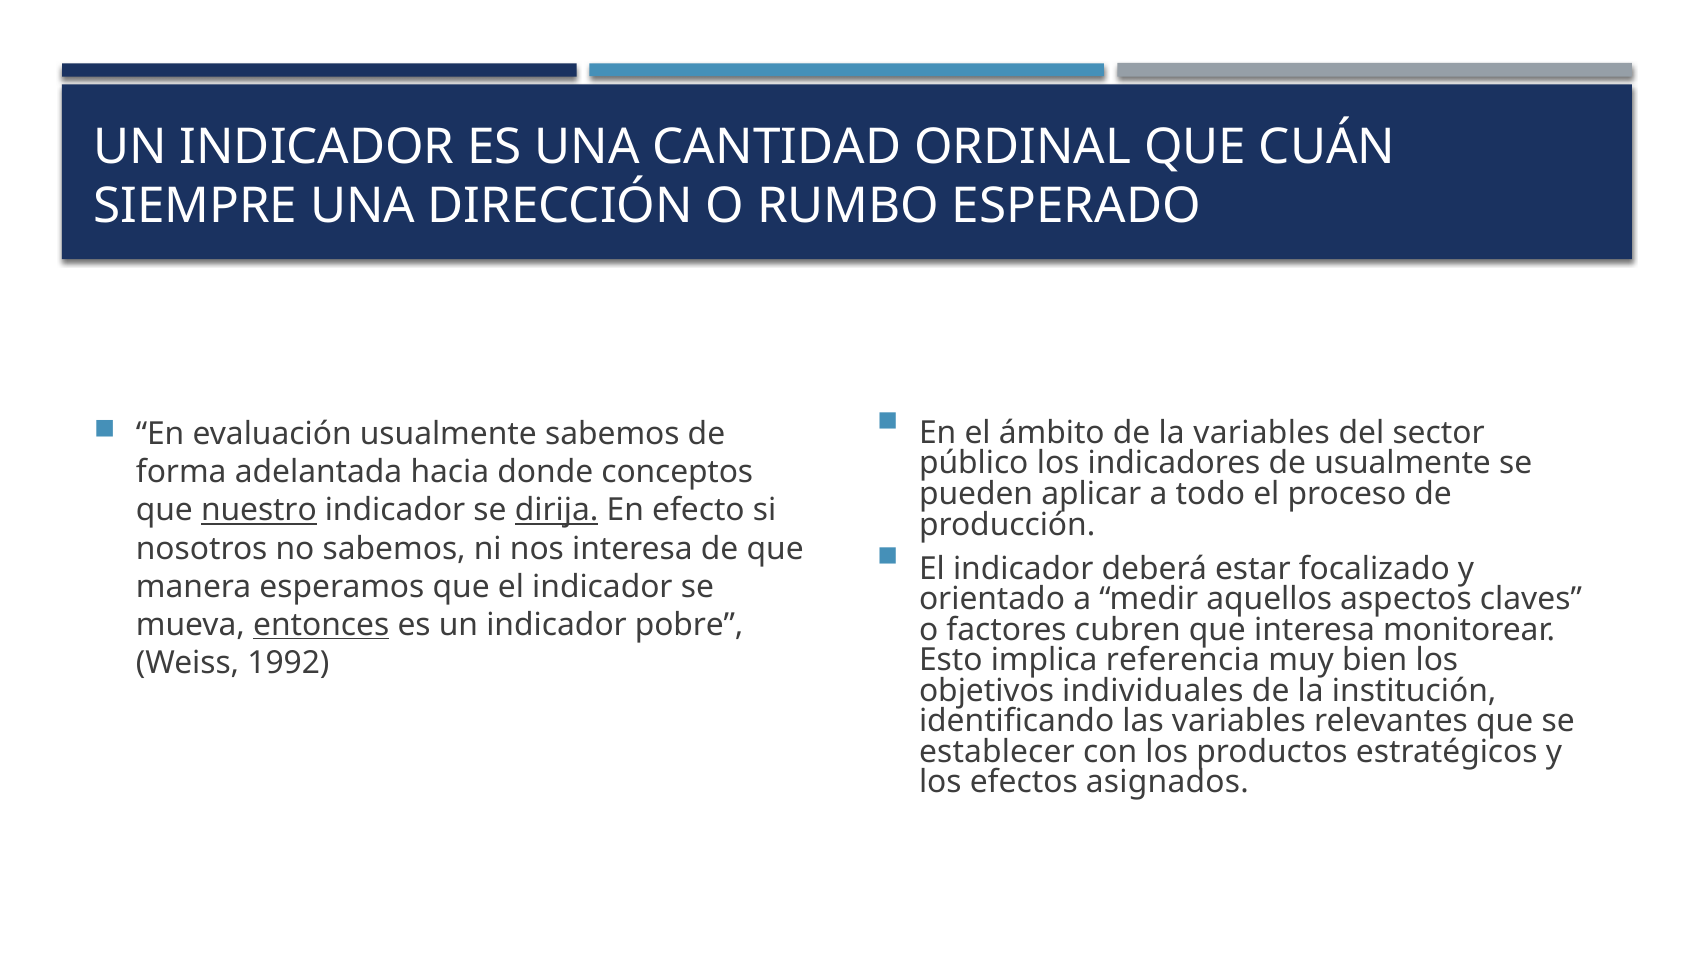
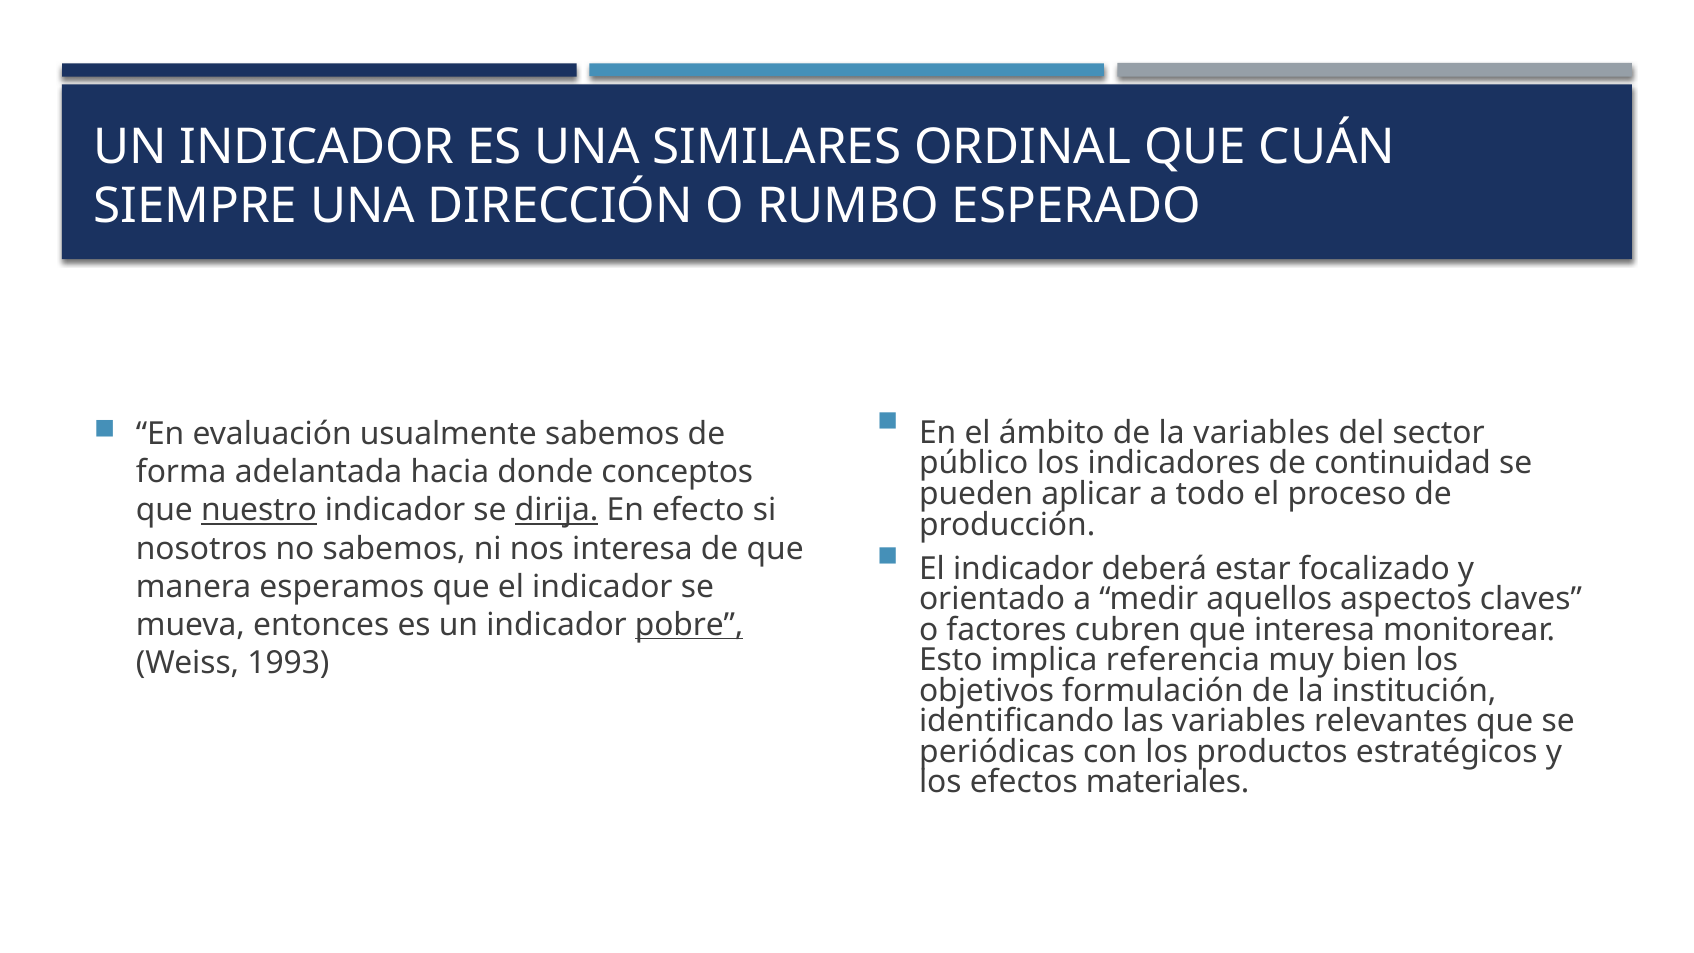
CANTIDAD: CANTIDAD -> SIMILARES
de usualmente: usualmente -> continuidad
entonces underline: present -> none
pobre underline: none -> present
1992: 1992 -> 1993
individuales: individuales -> formulación
establecer: establecer -> periódicas
asignados: asignados -> materiales
